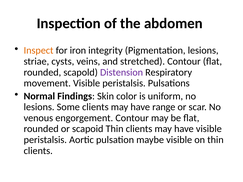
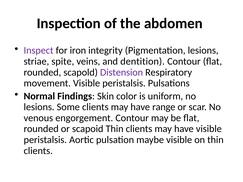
Inspect colour: orange -> purple
cysts: cysts -> spite
stretched: stretched -> dentition
